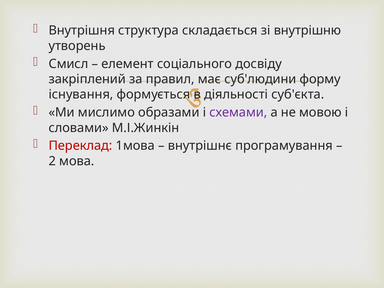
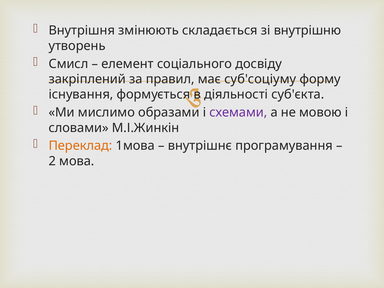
структура: структура -> змінюють
суб'людини: суб'людини -> суб'соціуму
Переклад colour: red -> orange
